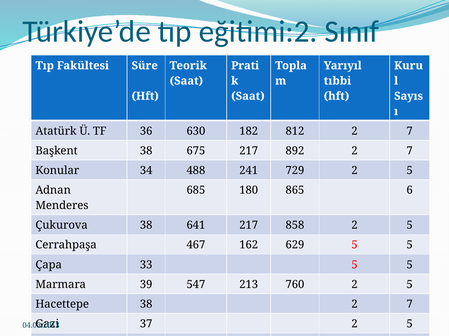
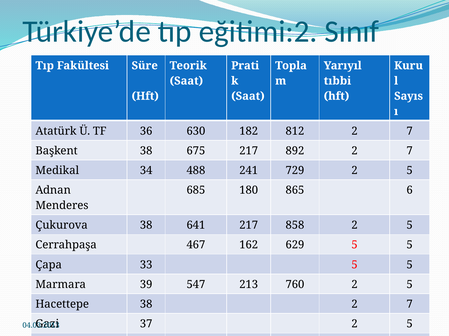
Konular: Konular -> Medikal
